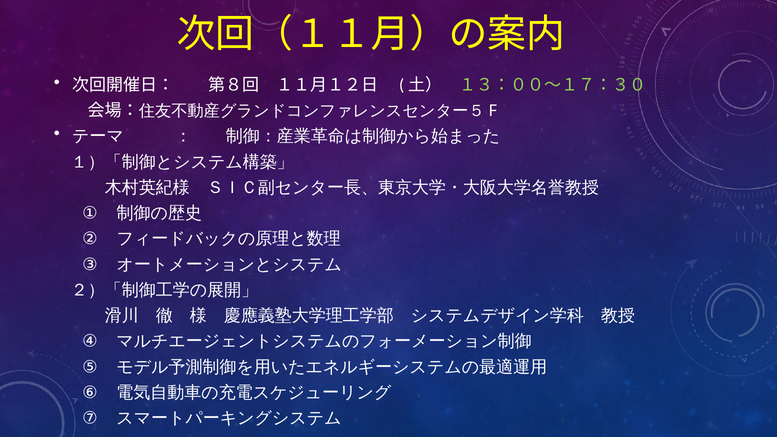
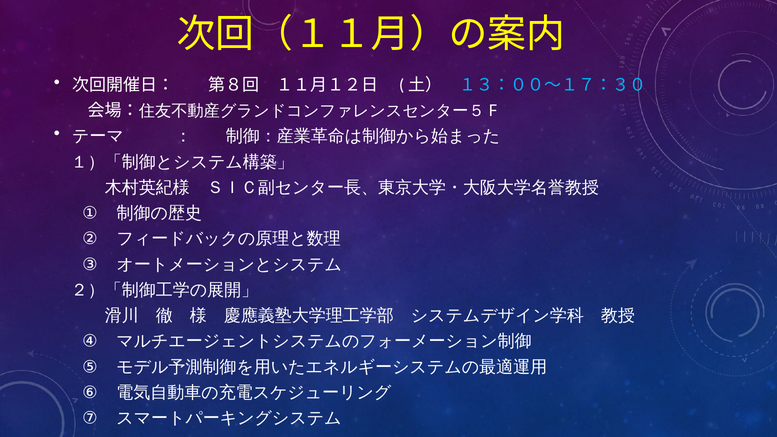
１３：００～１７：３０ colour: light green -> light blue
